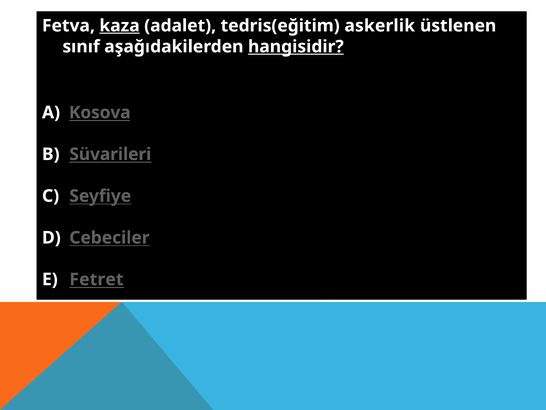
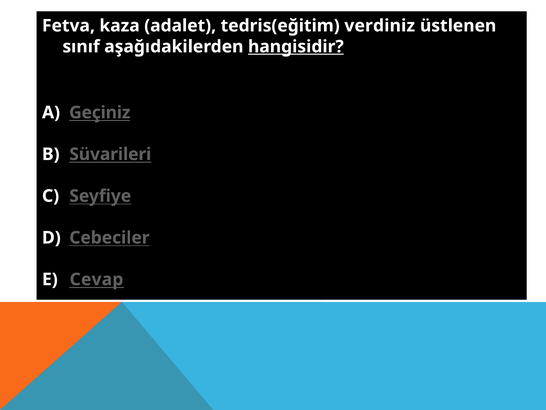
kaza underline: present -> none
askerlik: askerlik -> verdiniz
Kosova: Kosova -> Geçiniz
Fetret: Fetret -> Cevap
